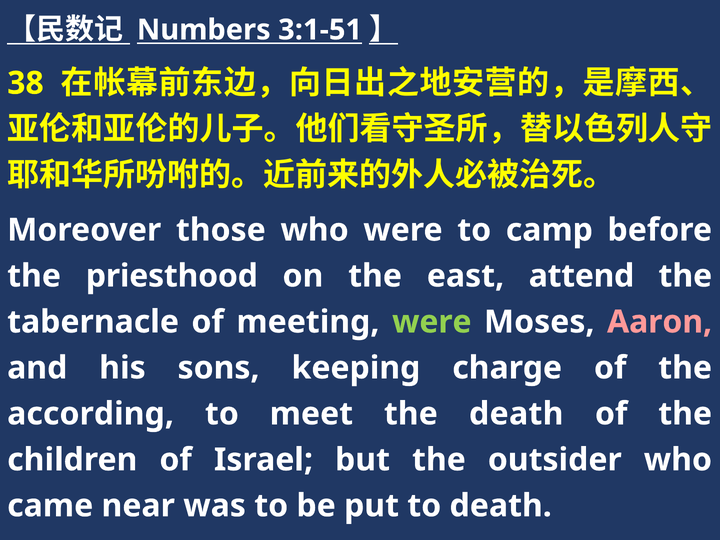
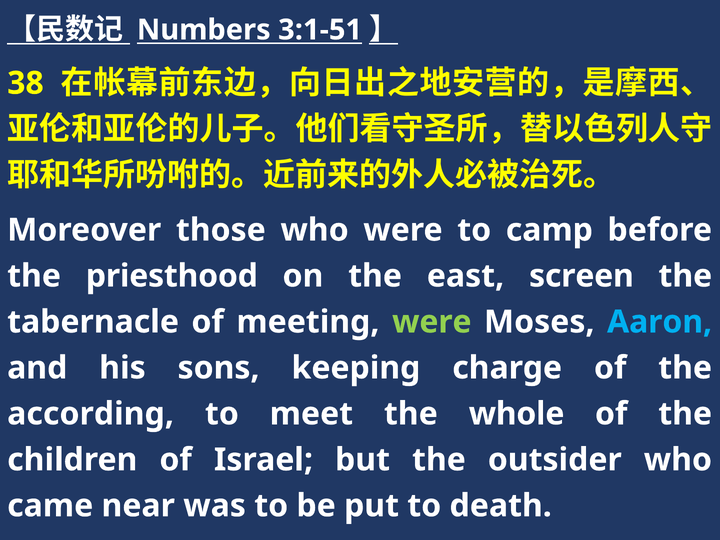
attend: attend -> screen
Aaron colour: pink -> light blue
the death: death -> whole
